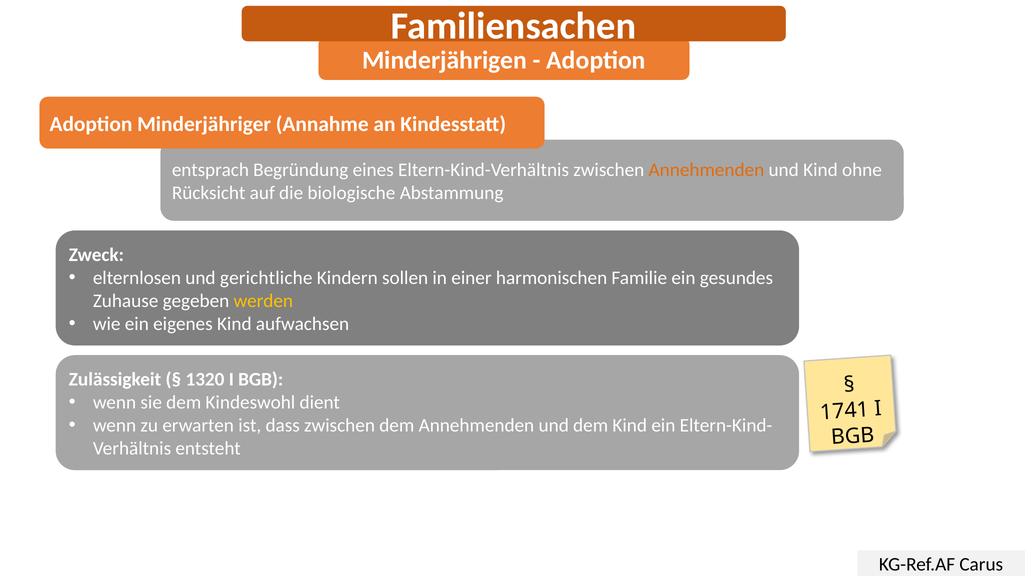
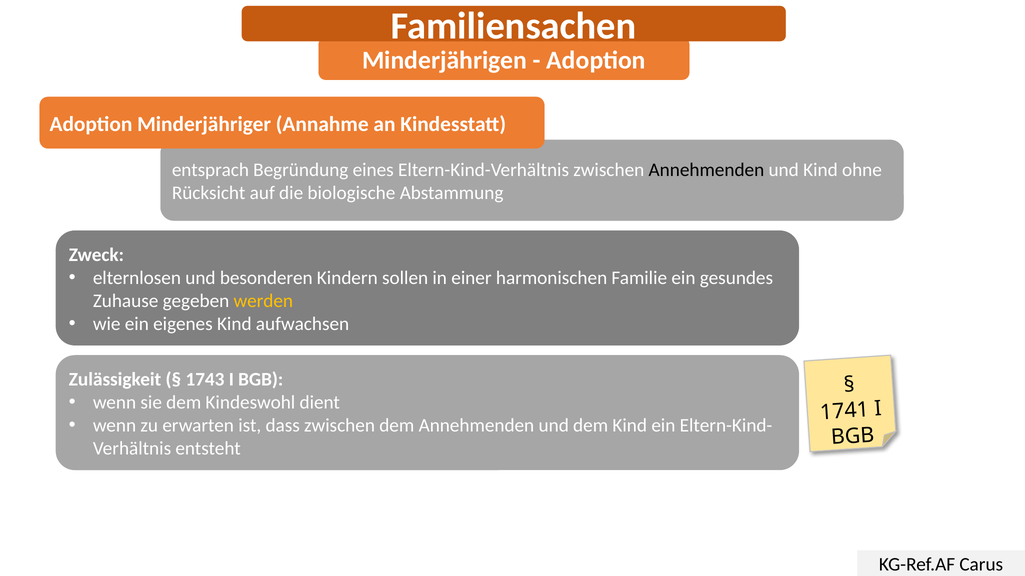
Annehmenden at (706, 170) colour: orange -> black
gerichtliche: gerichtliche -> besonderen
1320: 1320 -> 1743
